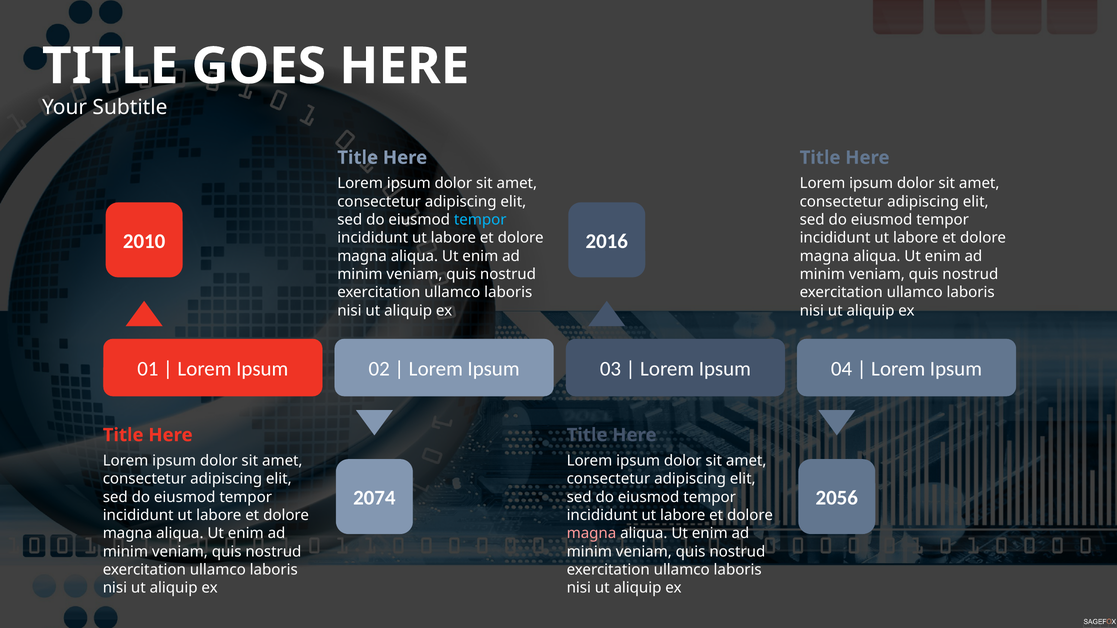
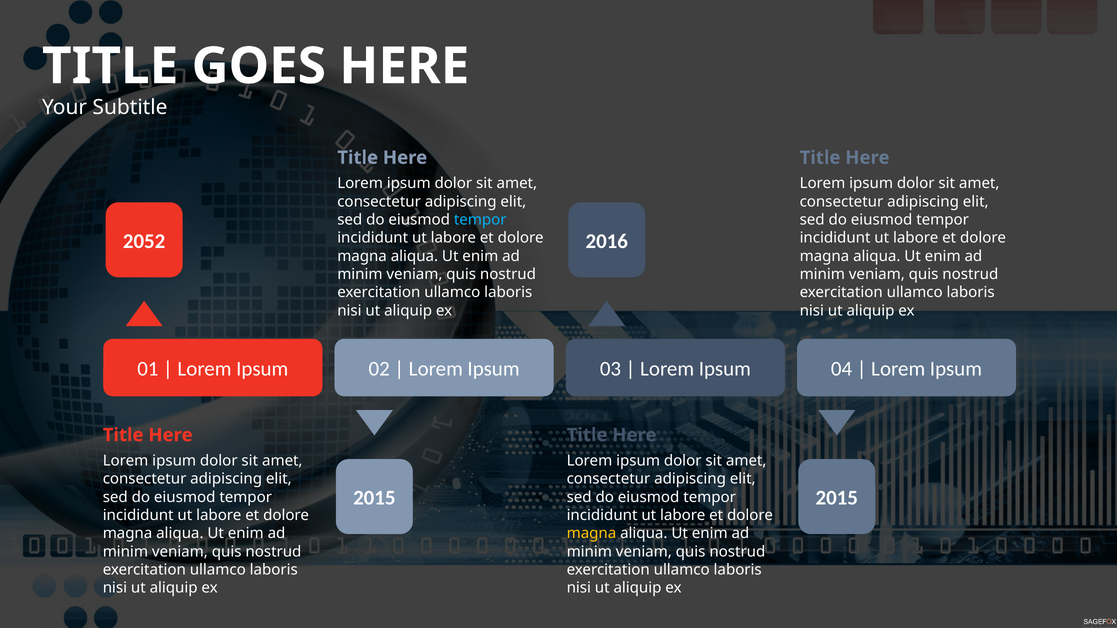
2010: 2010 -> 2052
2074 at (374, 498): 2074 -> 2015
2056 at (837, 498): 2056 -> 2015
magna at (591, 534) colour: pink -> yellow
